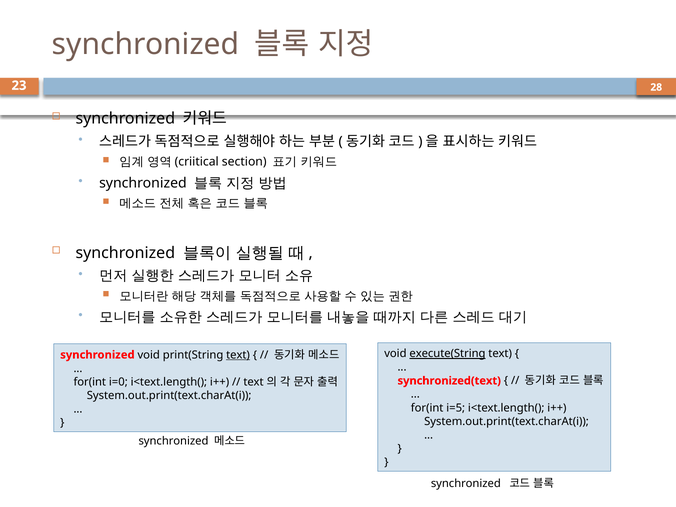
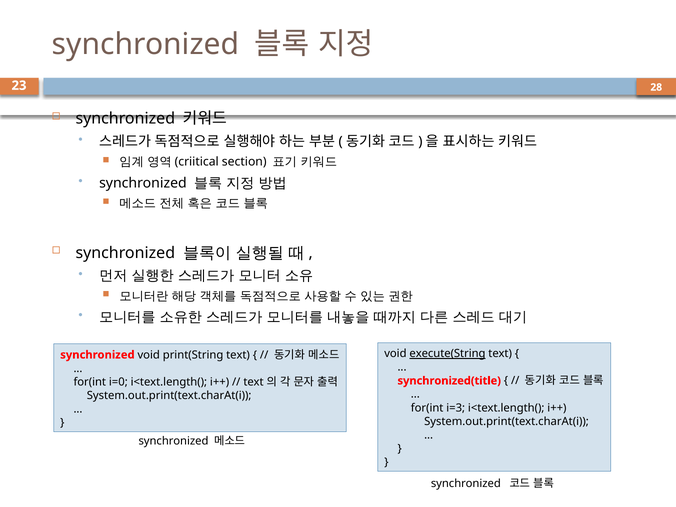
text at (238, 355) underline: present -> none
synchronized(text: synchronized(text -> synchronized(title
i=5: i=5 -> i=3
